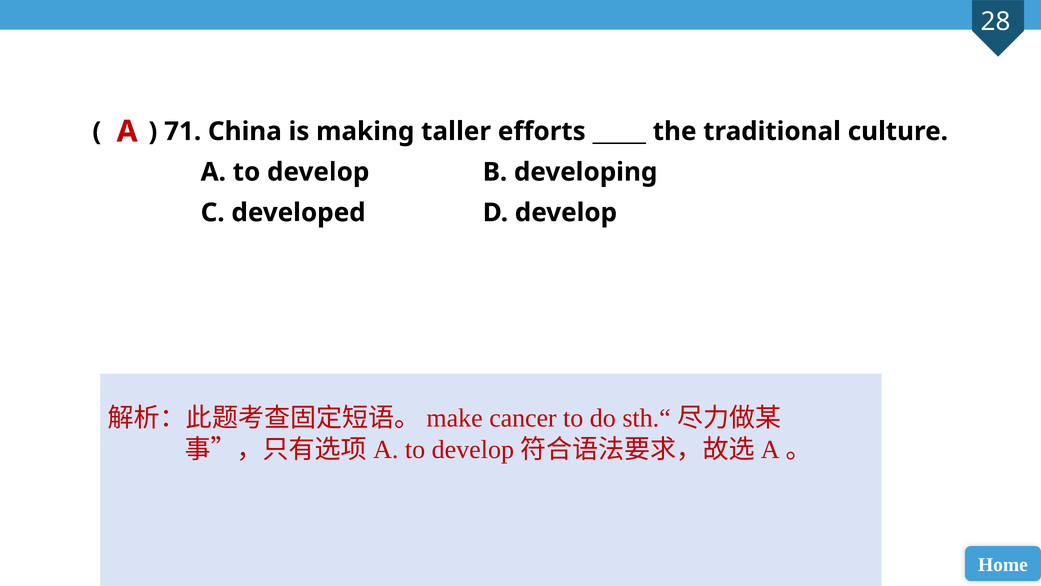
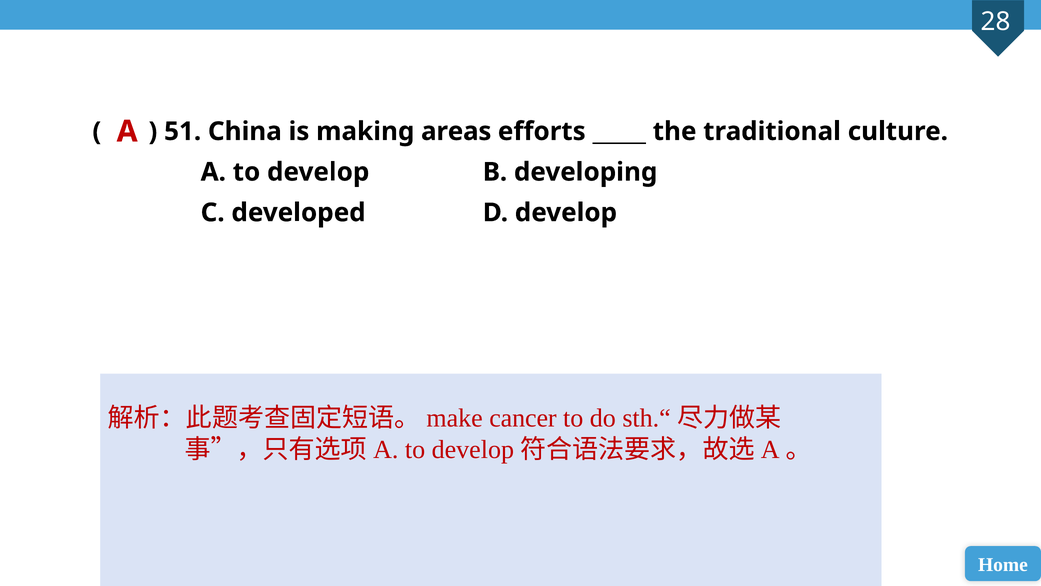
71: 71 -> 51
taller: taller -> areas
